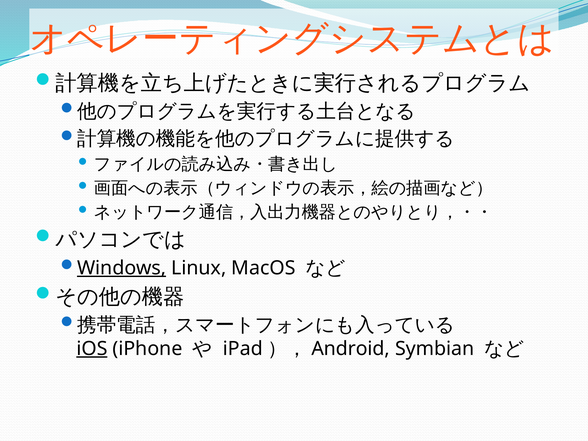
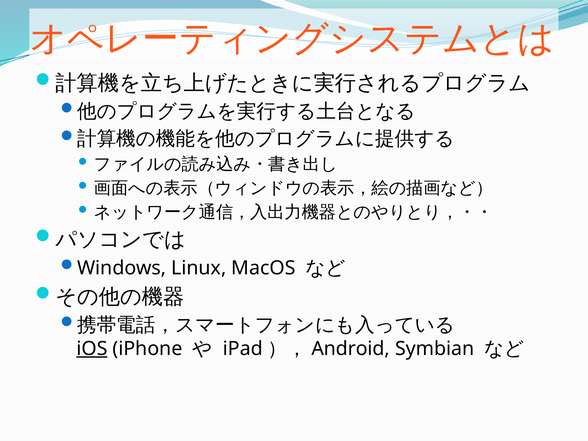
Windows underline: present -> none
